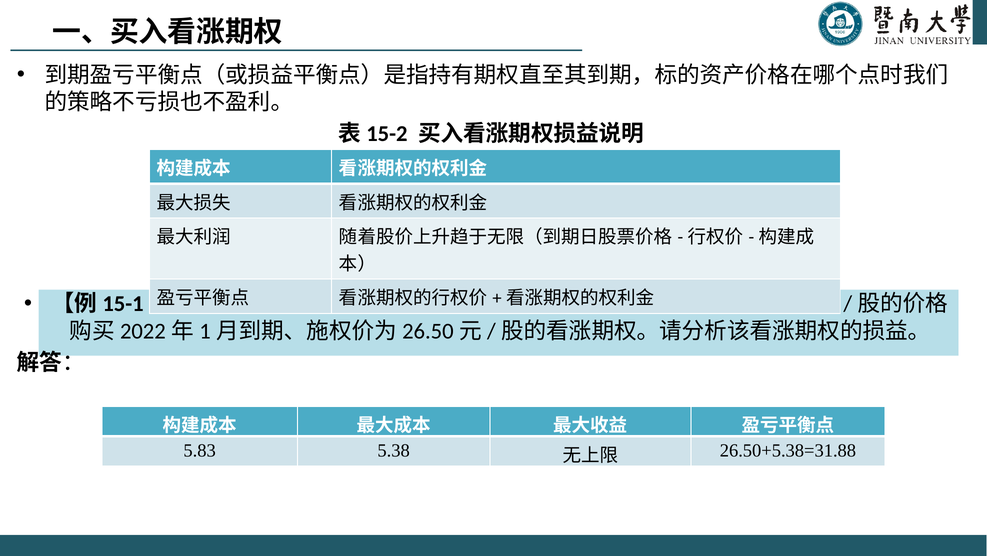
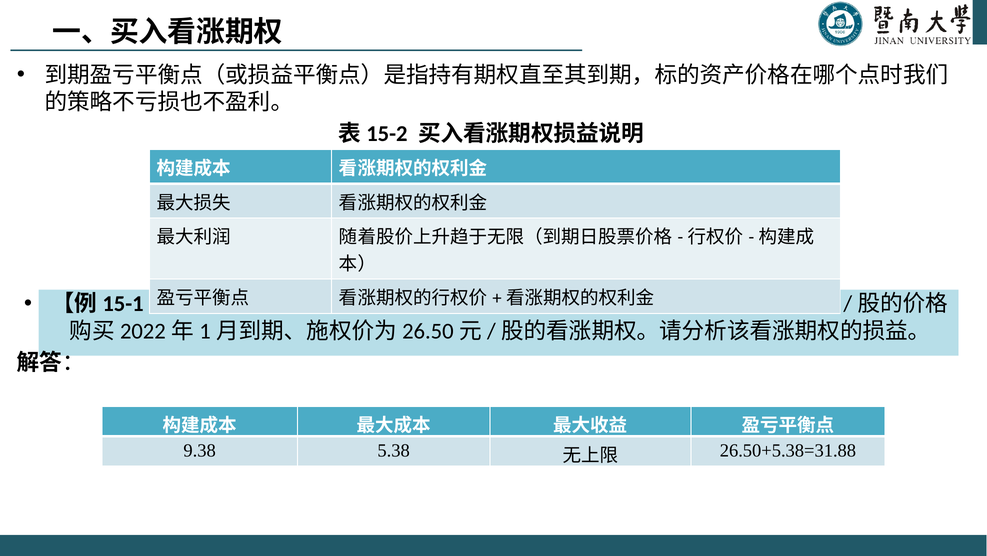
5.83: 5.83 -> 9.38
